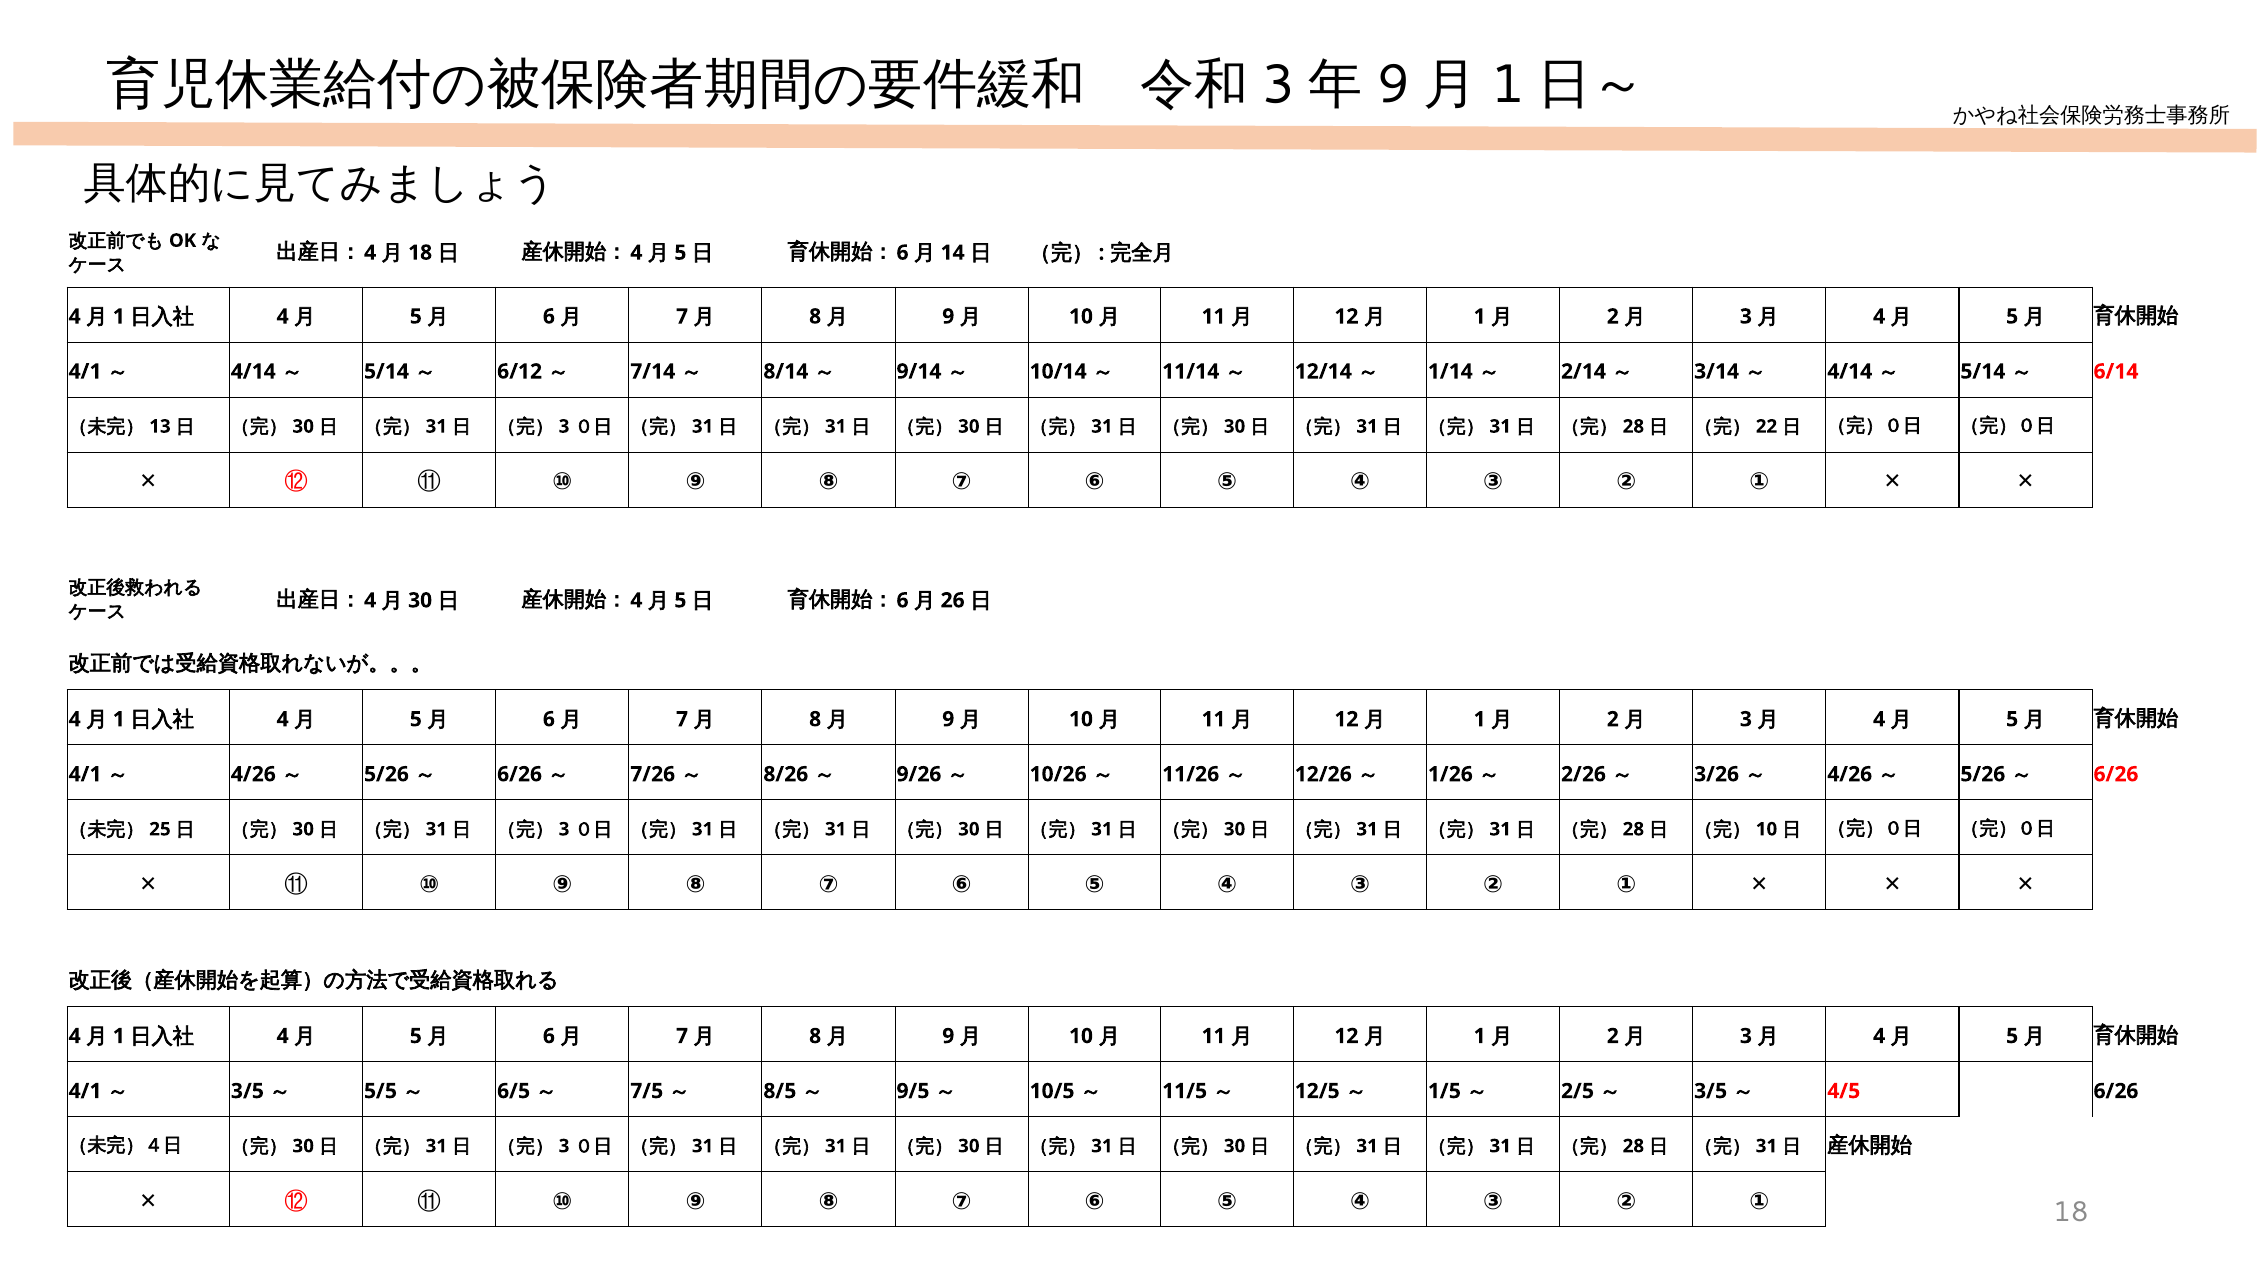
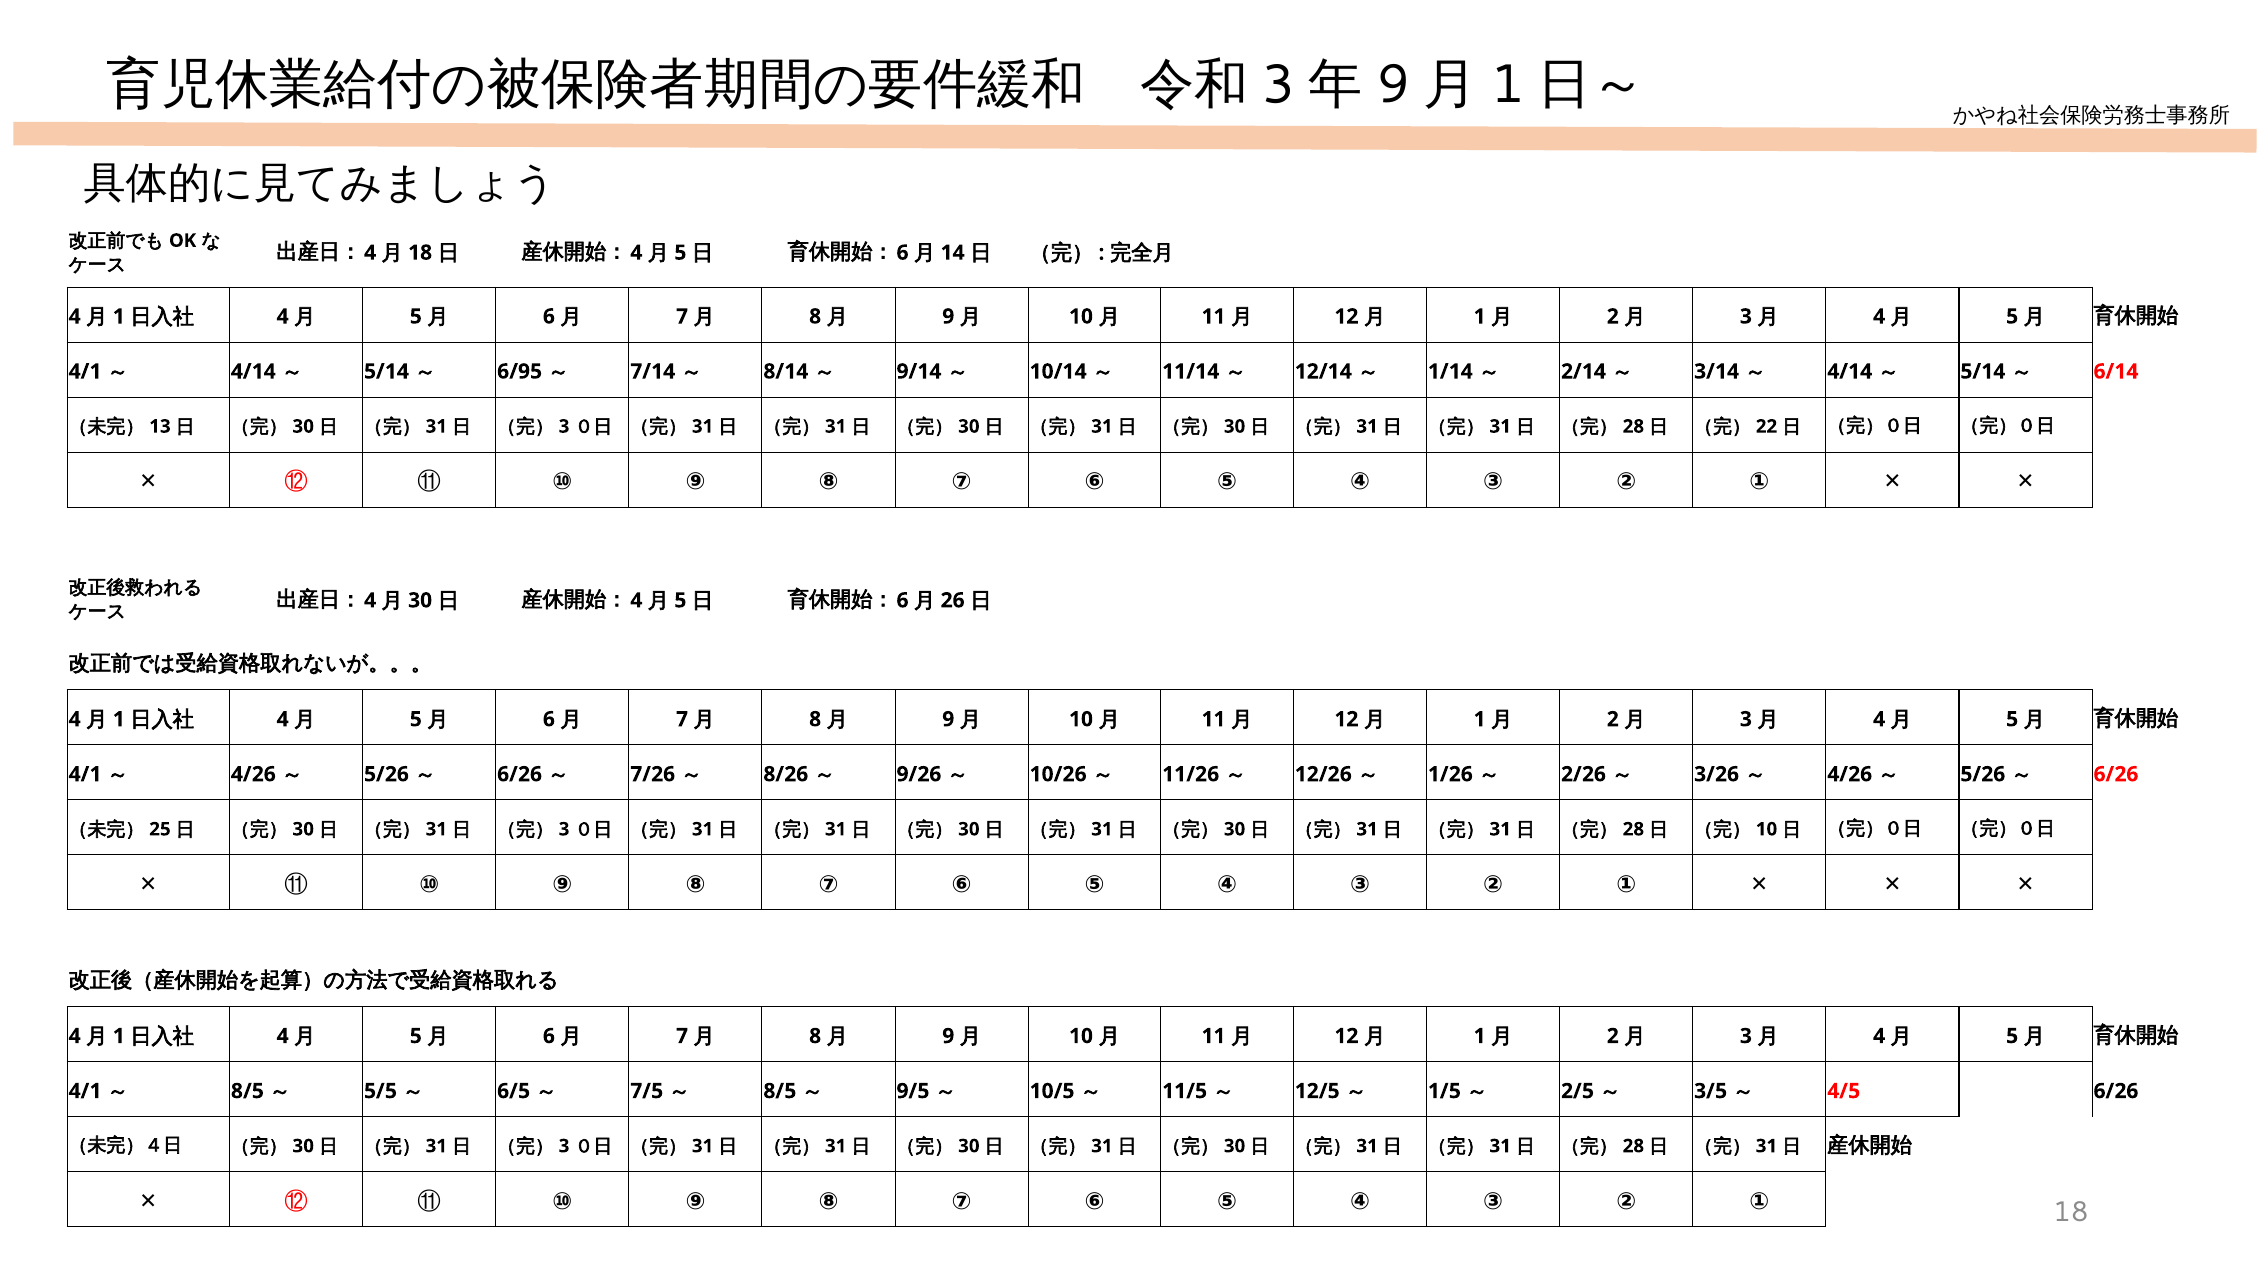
6/12: 6/12 -> 6/95
3/5 at (247, 1091): 3/5 -> 8/5
